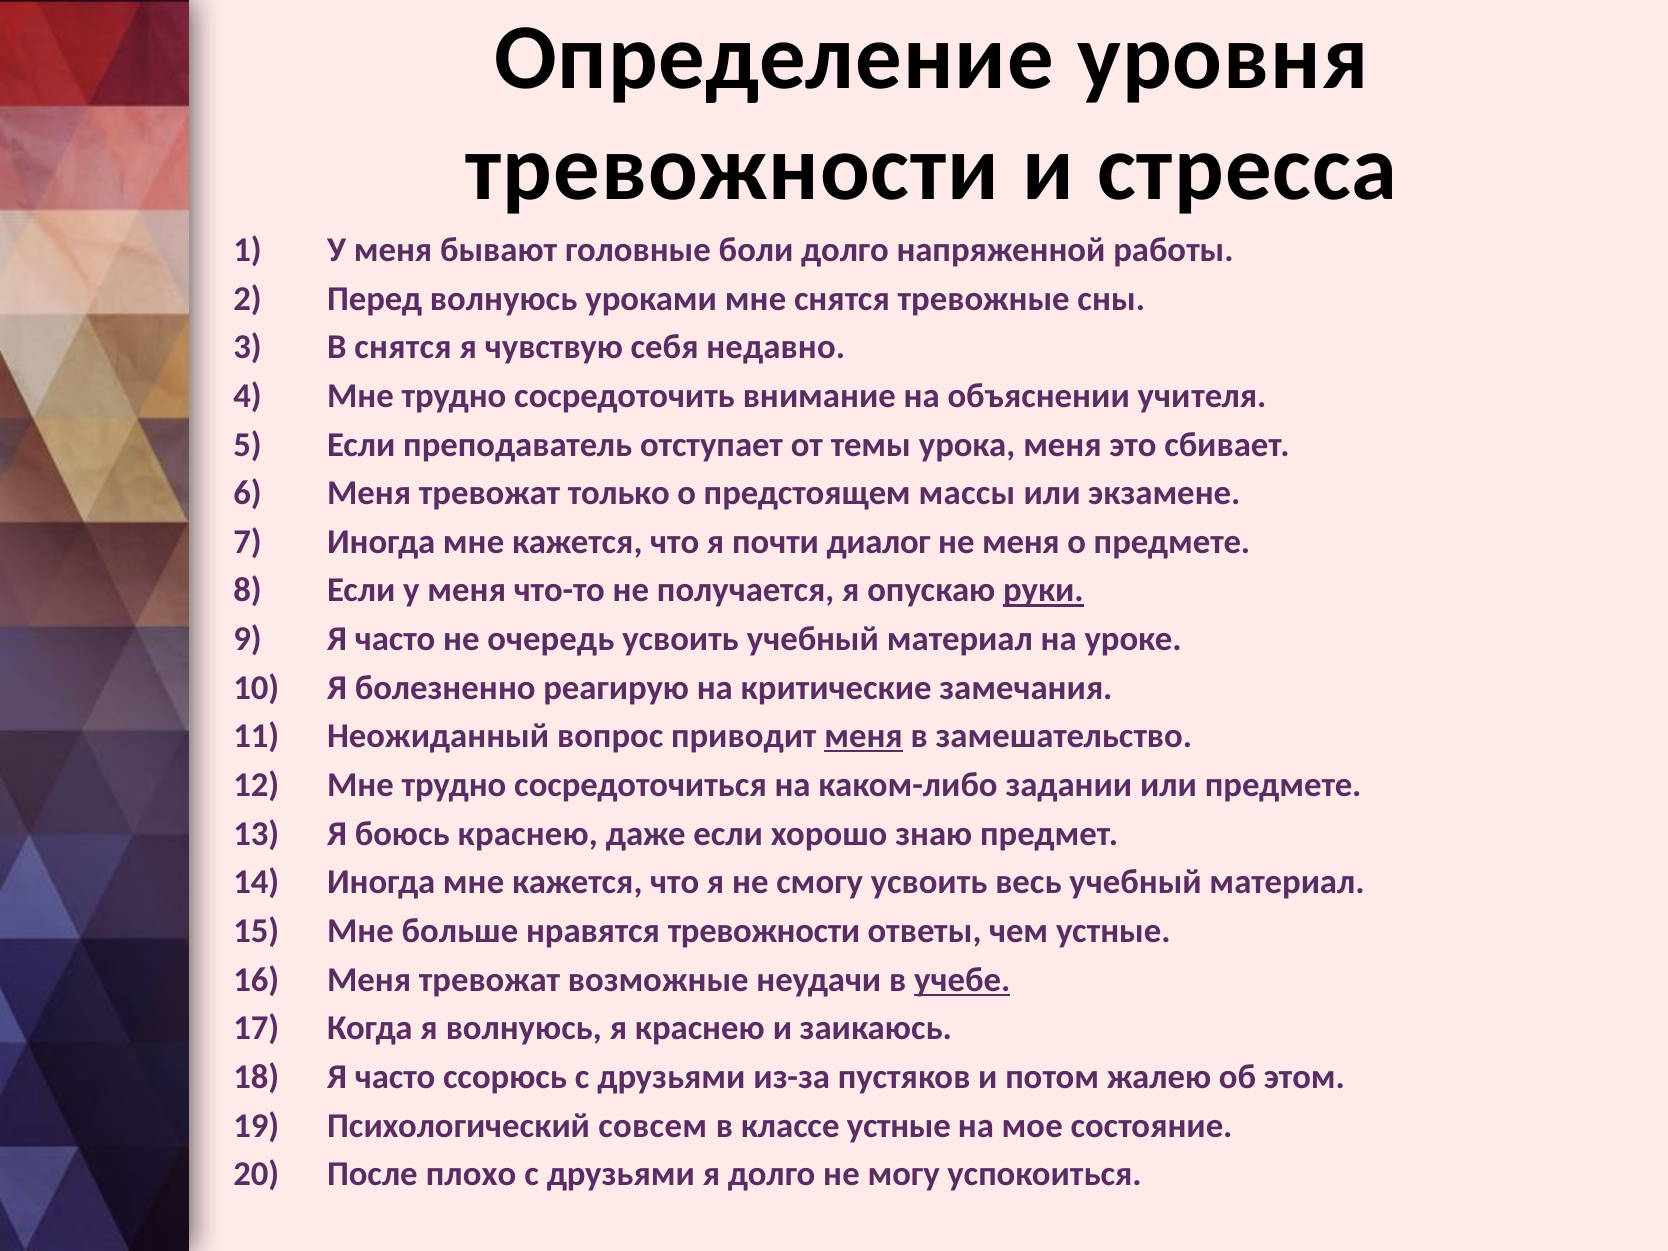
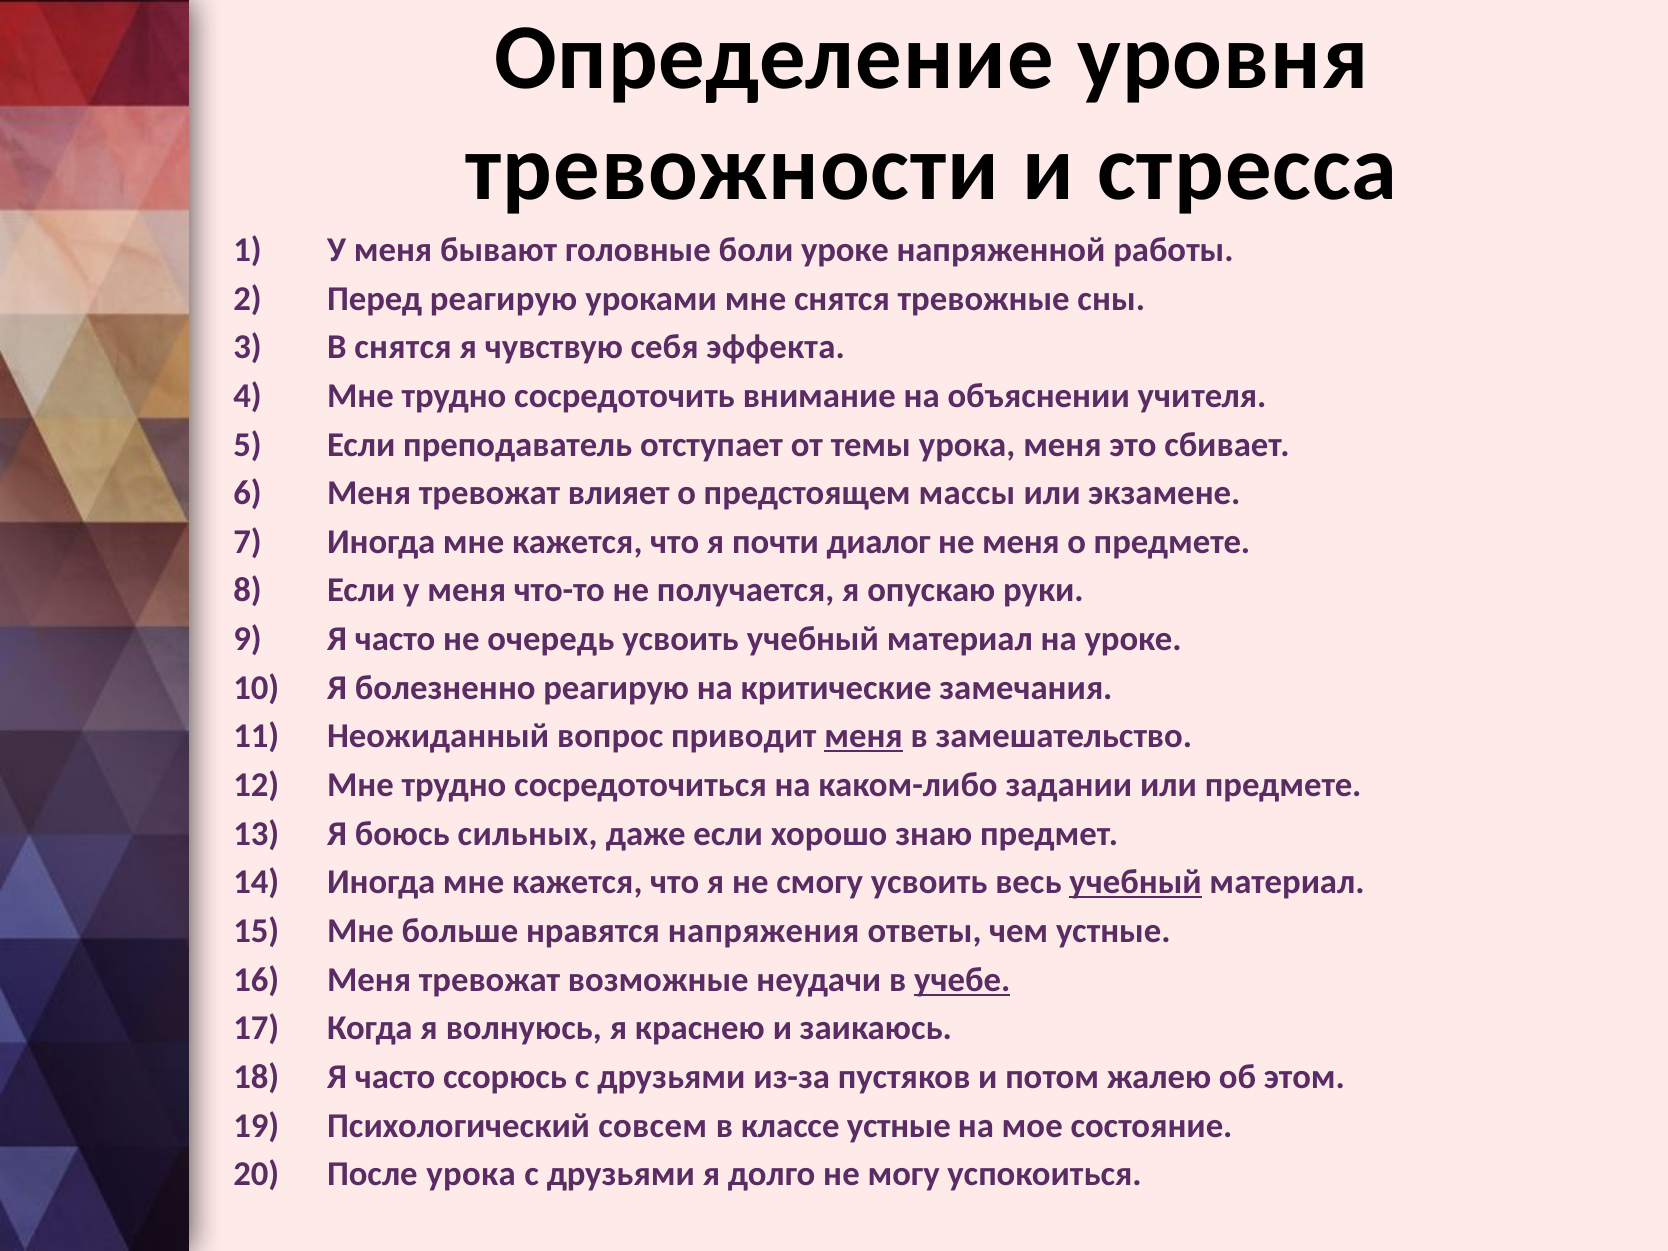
боли долго: долго -> уроке
Перед волнуюсь: волнуюсь -> реагирую
недавно: недавно -> эффекта
только: только -> влияет
руки underline: present -> none
боюсь краснею: краснею -> сильных
учебный at (1136, 882) underline: none -> present
нравятся тревожности: тревожности -> напряжения
После плохо: плохо -> урока
